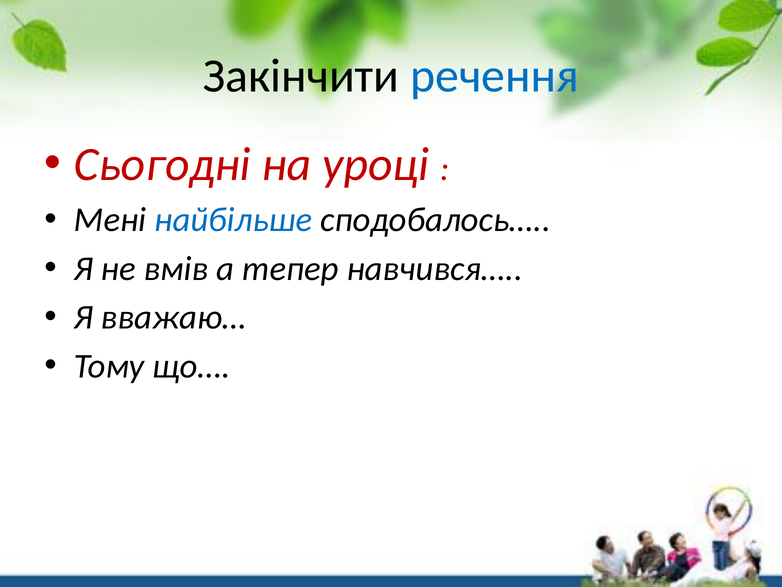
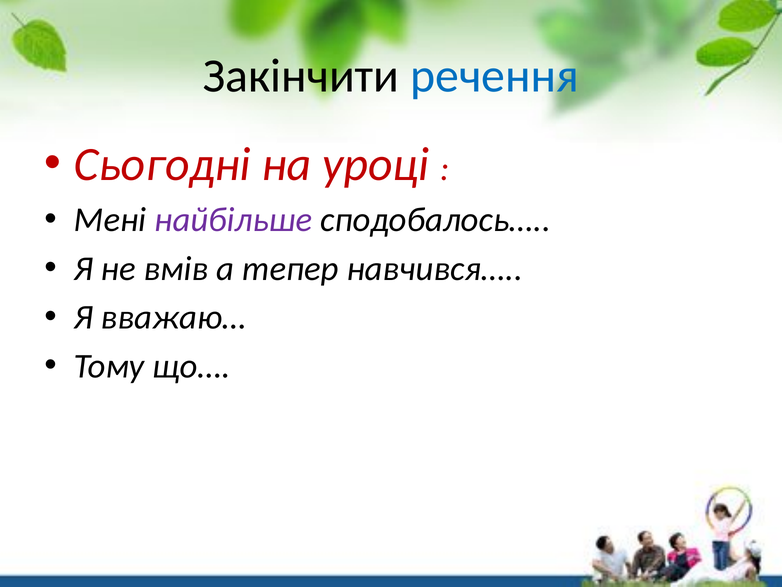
найбільше colour: blue -> purple
